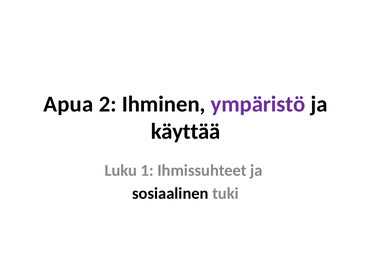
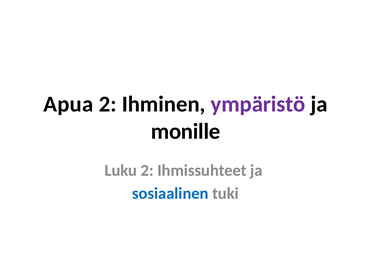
käyttää: käyttää -> monille
Luku 1: 1 -> 2
sosiaalinen colour: black -> blue
